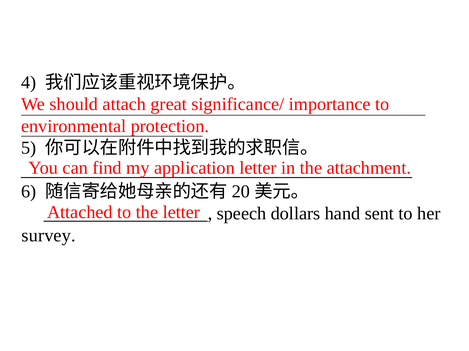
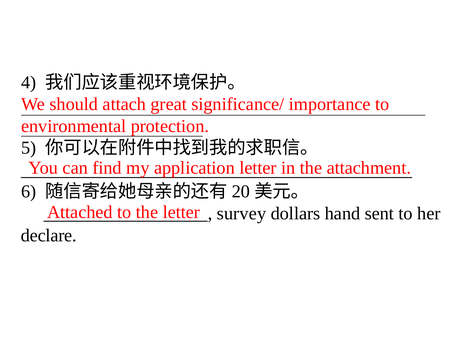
speech: speech -> survey
survey: survey -> declare
